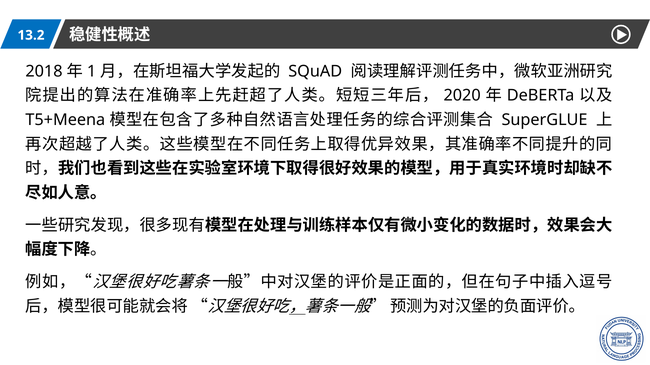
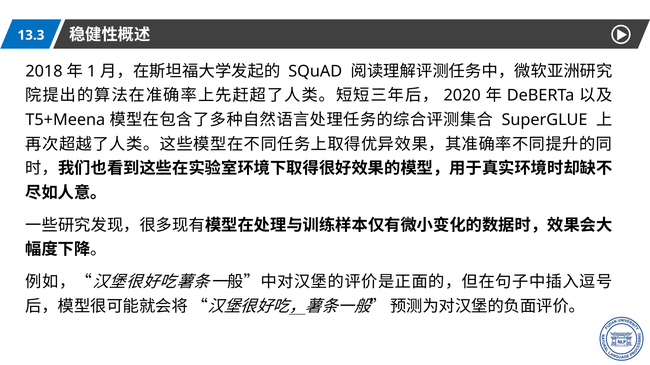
13.2: 13.2 -> 13.3
